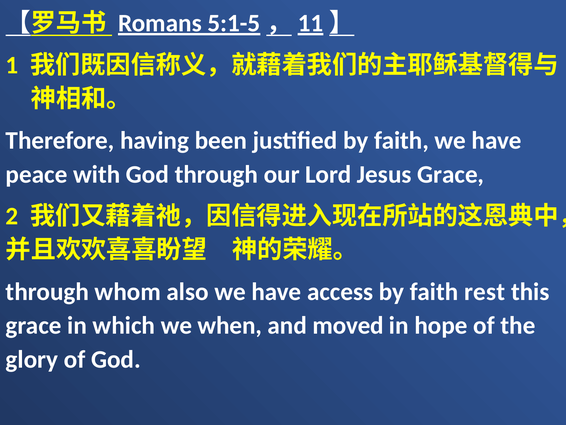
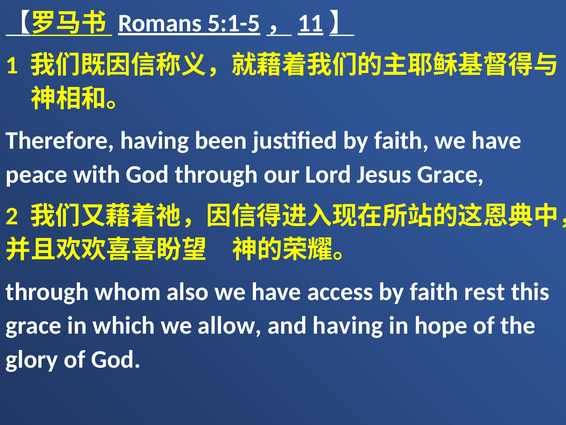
when: when -> allow
and moved: moved -> having
